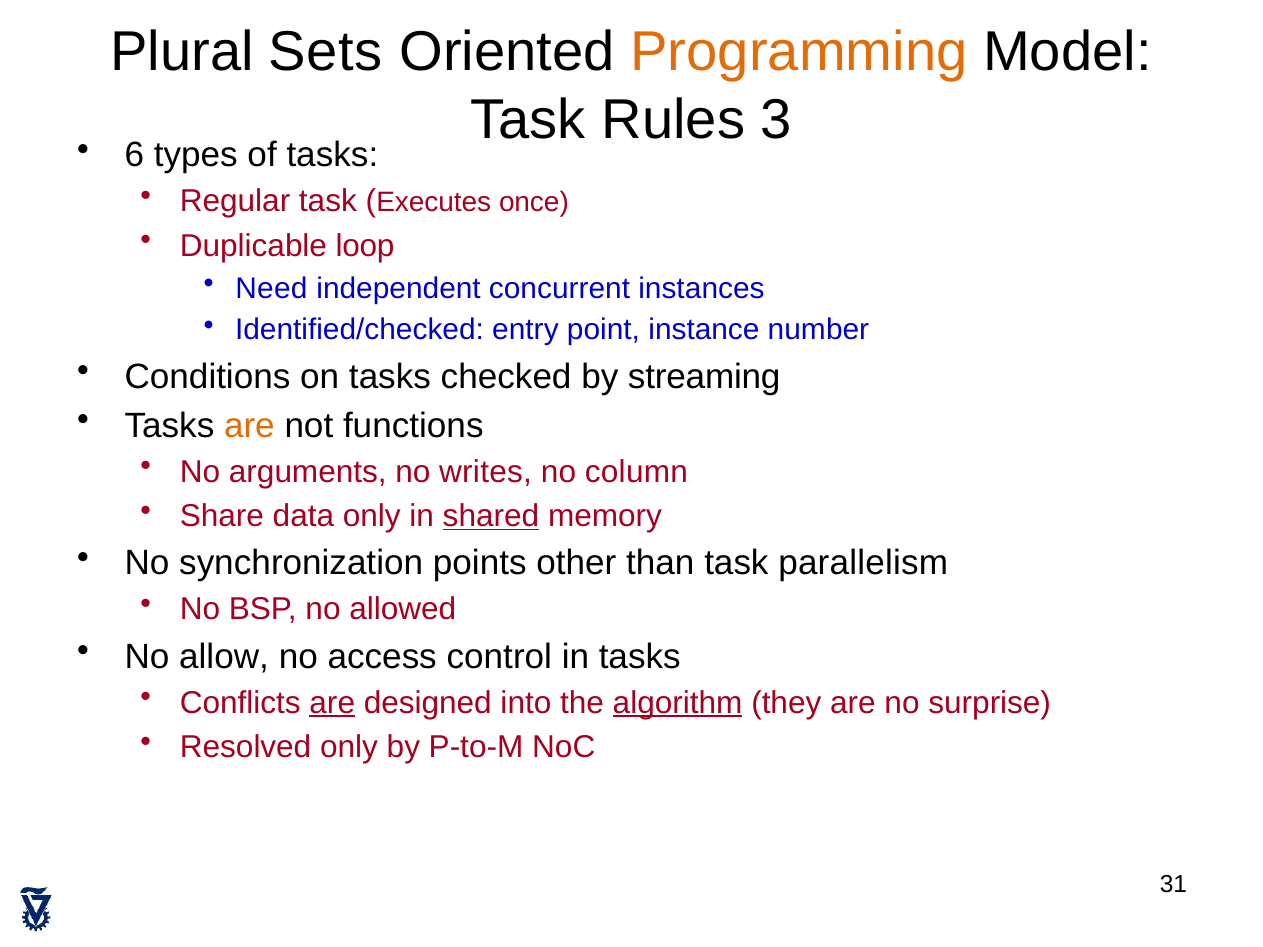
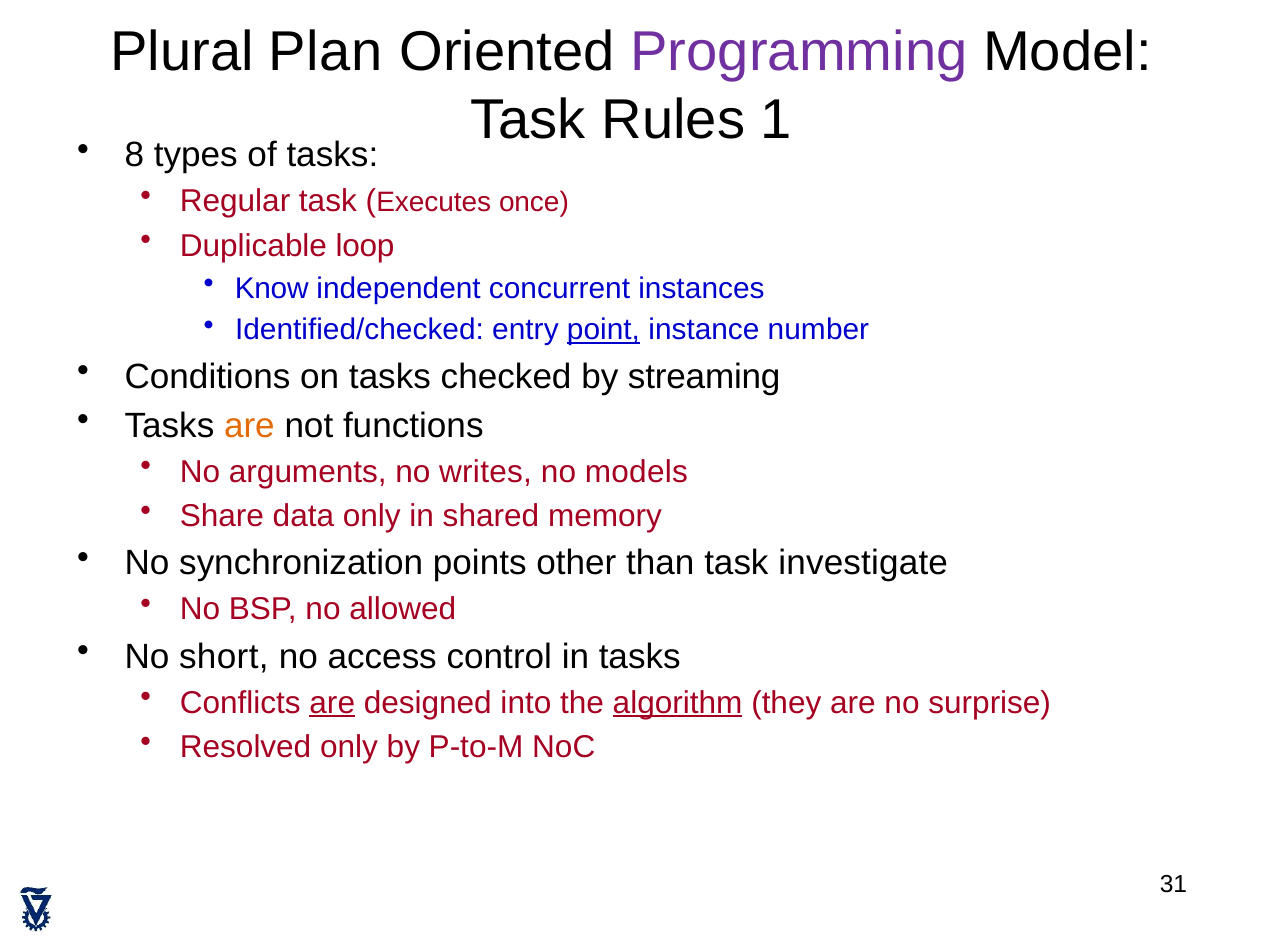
Sets: Sets -> Plan
Programming colour: orange -> purple
3: 3 -> 1
6: 6 -> 8
Need: Need -> Know
point underline: none -> present
column: column -> models
shared underline: present -> none
parallelism: parallelism -> investigate
allow: allow -> short
